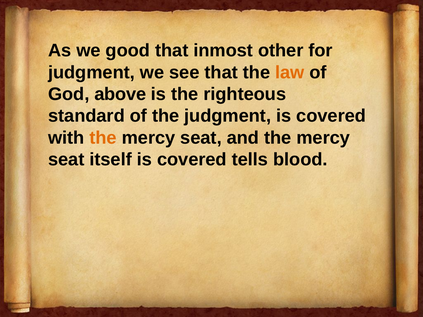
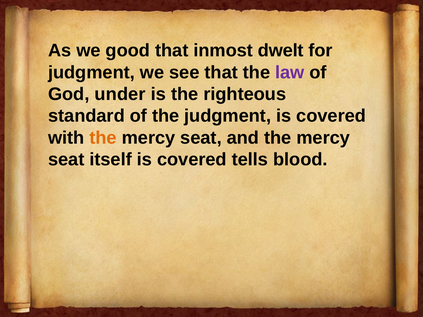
other: other -> dwelt
law colour: orange -> purple
above: above -> under
